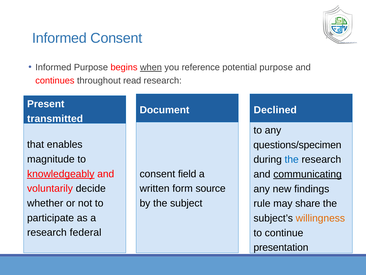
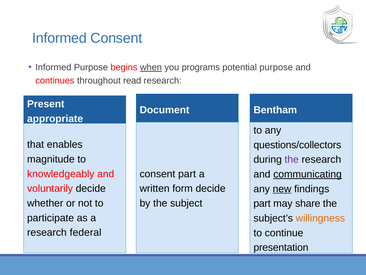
reference: reference -> programs
Declined: Declined -> Bentham
transmitted: transmitted -> appropriate
questions/specimen: questions/specimen -> questions/collectors
the at (292, 159) colour: blue -> purple
knowledgeably underline: present -> none
consent field: field -> part
form source: source -> decide
new underline: none -> present
rule at (262, 203): rule -> part
